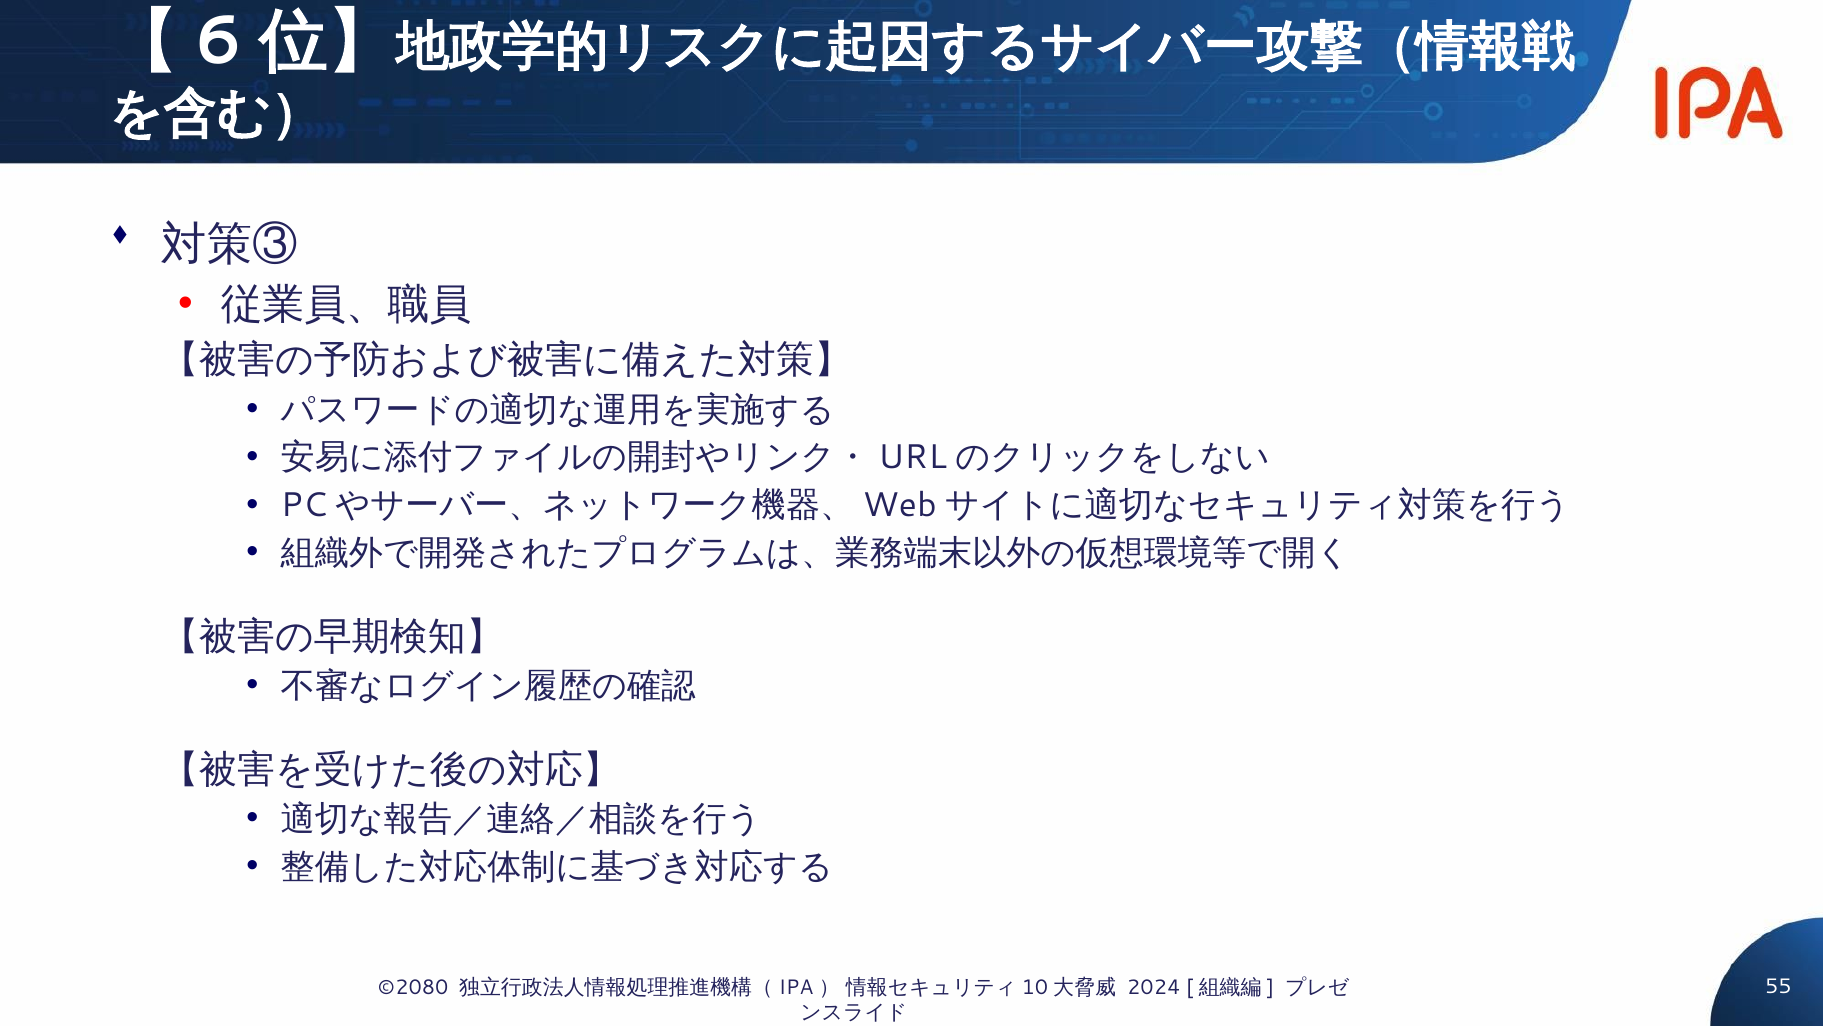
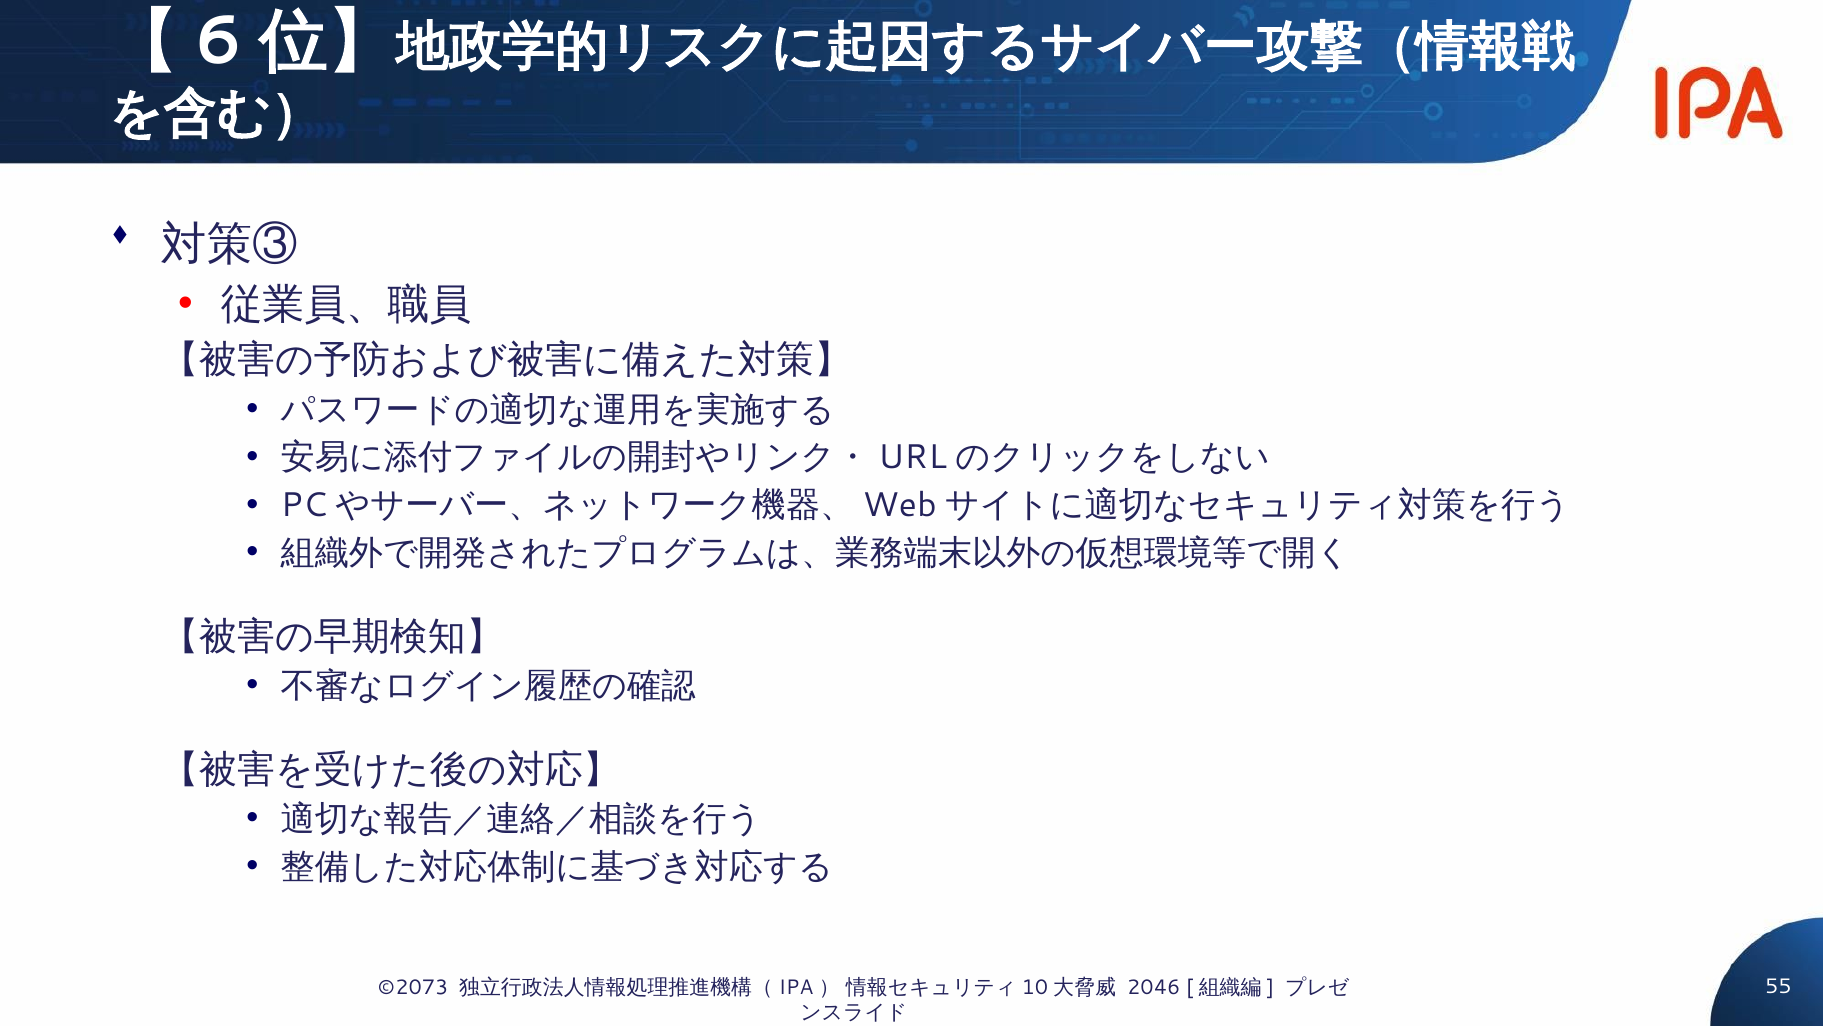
©2080: ©2080 -> ©2073
2024: 2024 -> 2046
